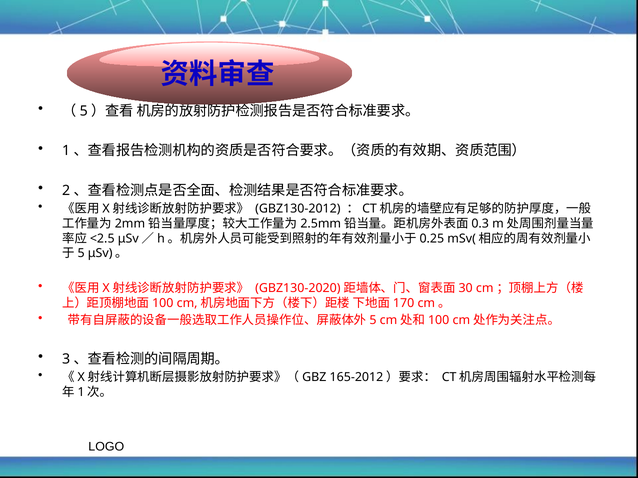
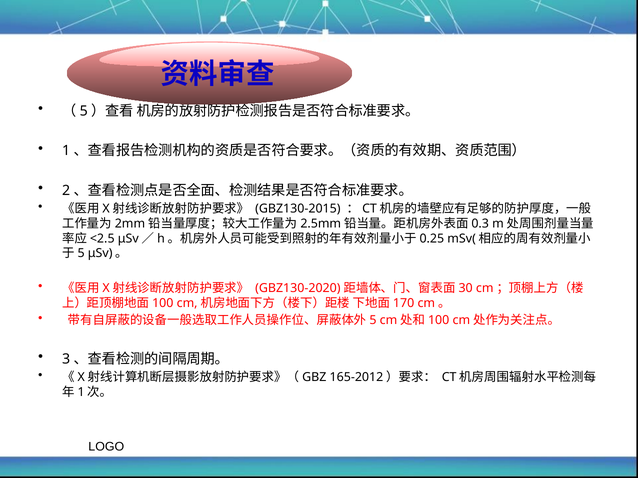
GBZ130-2012: GBZ130-2012 -> GBZ130-2015
